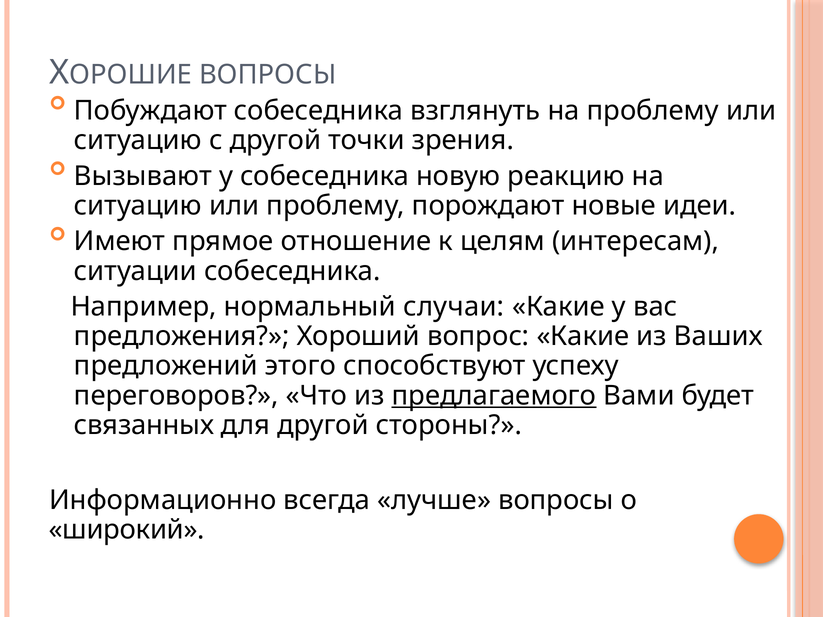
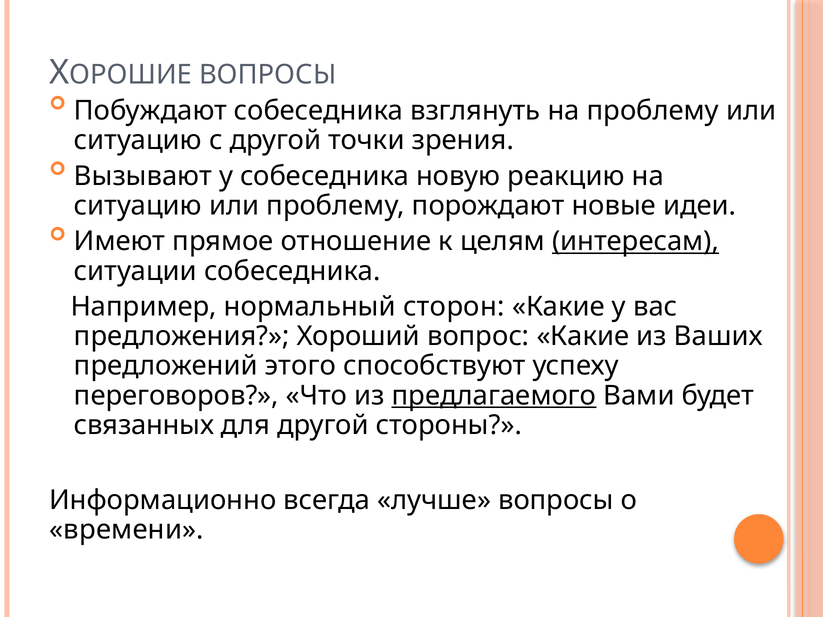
интересам underline: none -> present
случаи: случаи -> сторон
широкий: широкий -> времени
